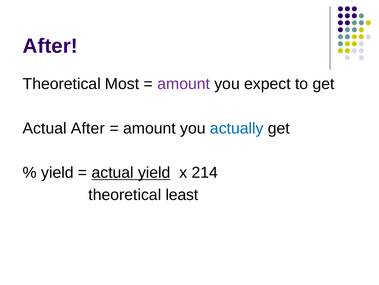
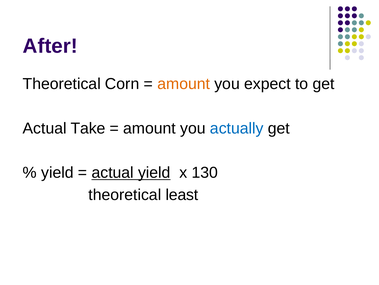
Most: Most -> Corn
amount at (184, 84) colour: purple -> orange
Actual After: After -> Take
214: 214 -> 130
